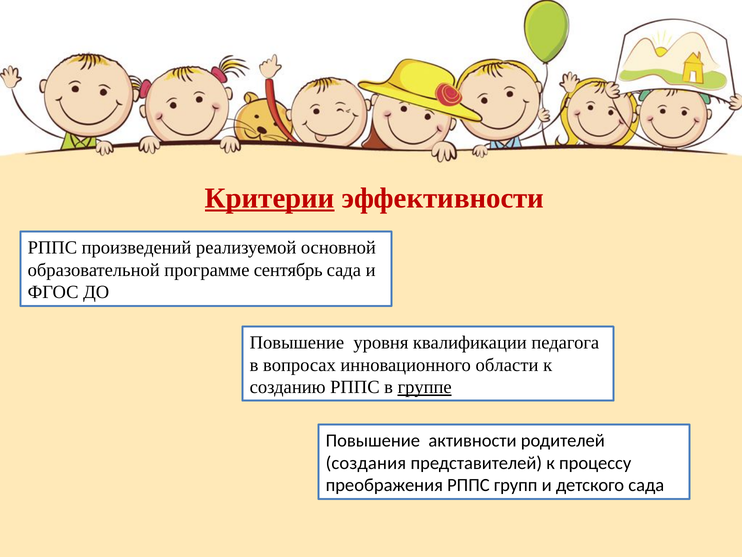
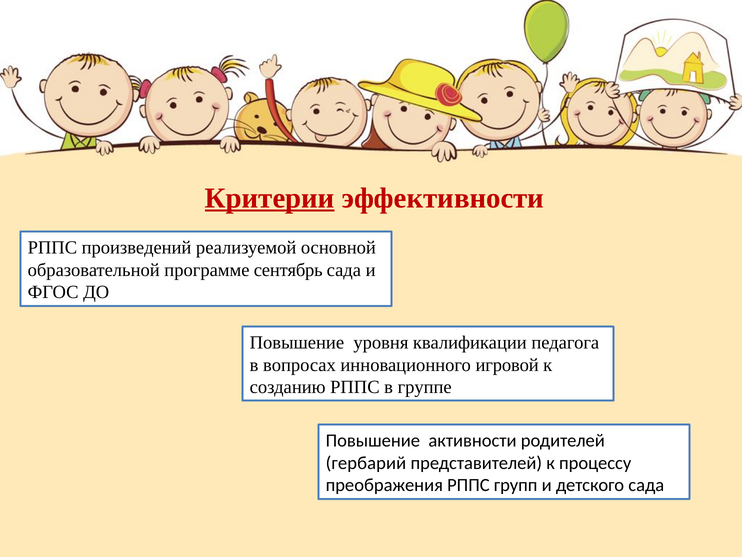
области: области -> игровой
группе underline: present -> none
создания: создания -> гербарий
